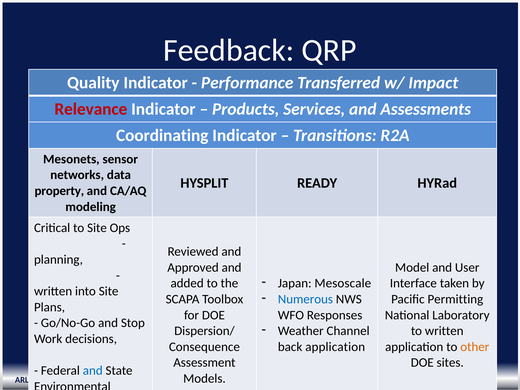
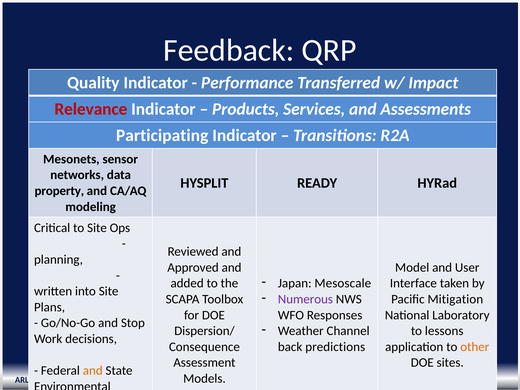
Coordinating: Coordinating -> Participating
Numerous colour: blue -> purple
Permitting: Permitting -> Mitigation
to written: written -> lessons
back application: application -> predictions
and at (93, 371) colour: blue -> orange
